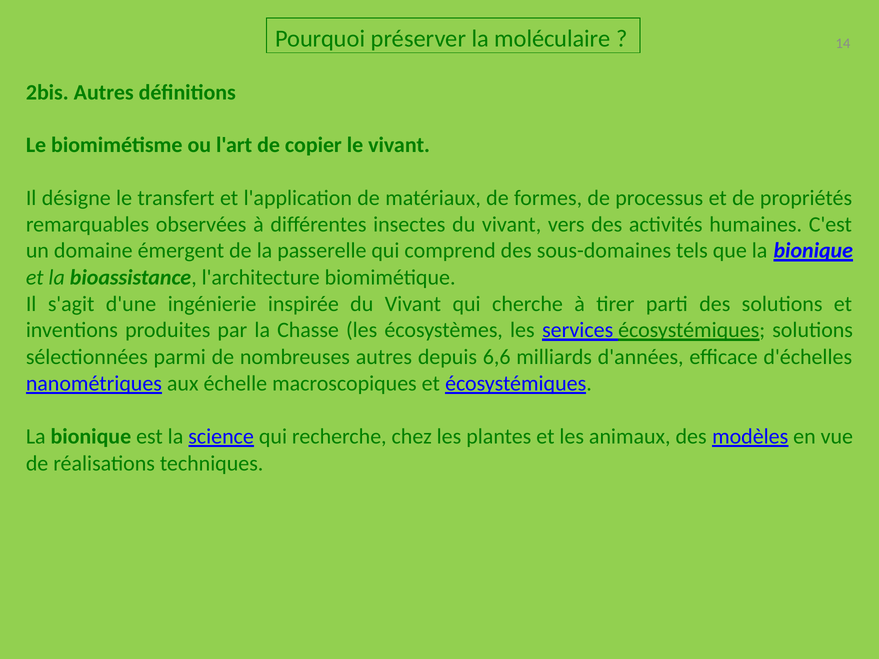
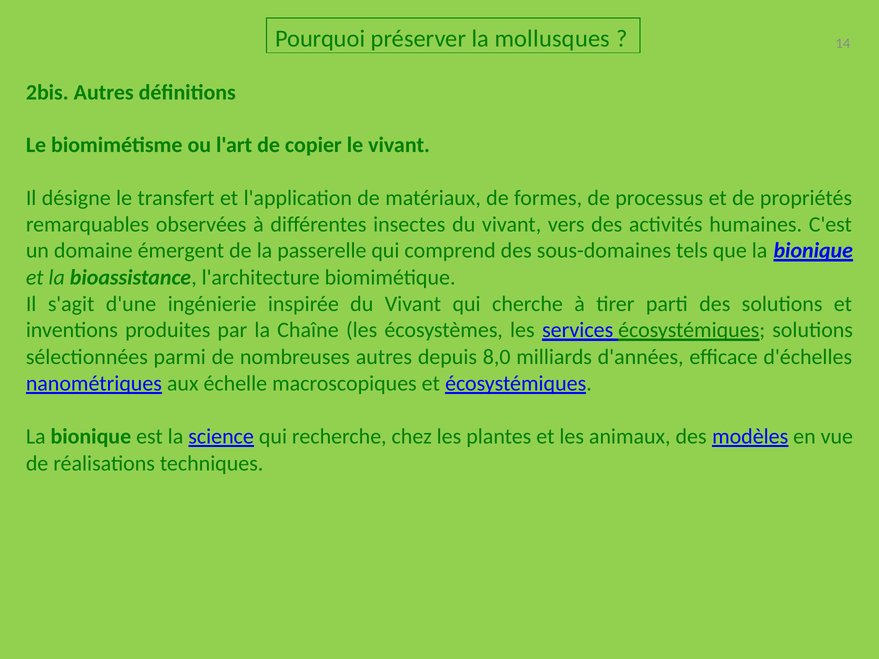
moléculaire: moléculaire -> mollusques
Chasse: Chasse -> Chaîne
6,6: 6,6 -> 8,0
